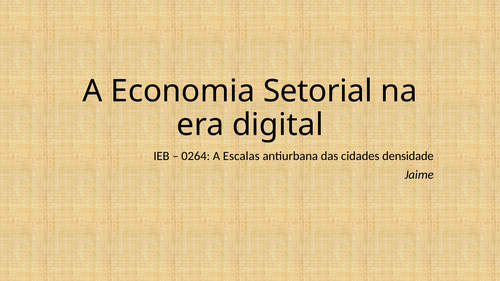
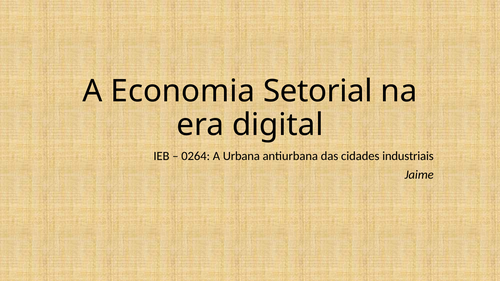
Escalas: Escalas -> Urbana
densidade: densidade -> industriais
